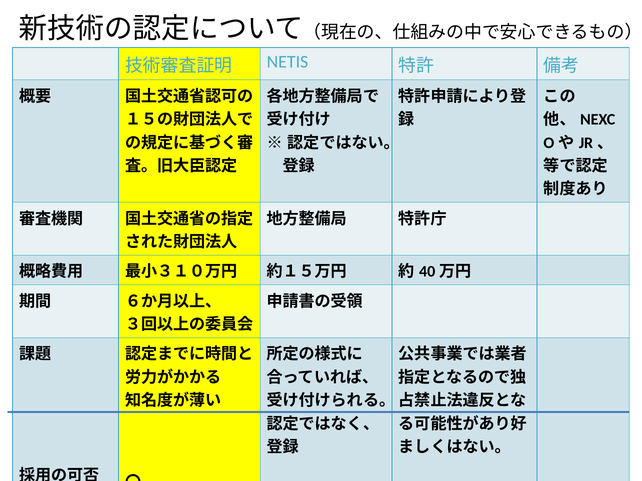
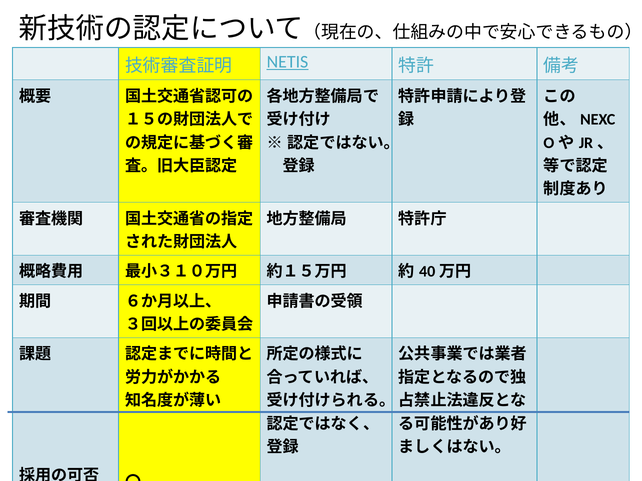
NETIS underline: none -> present
